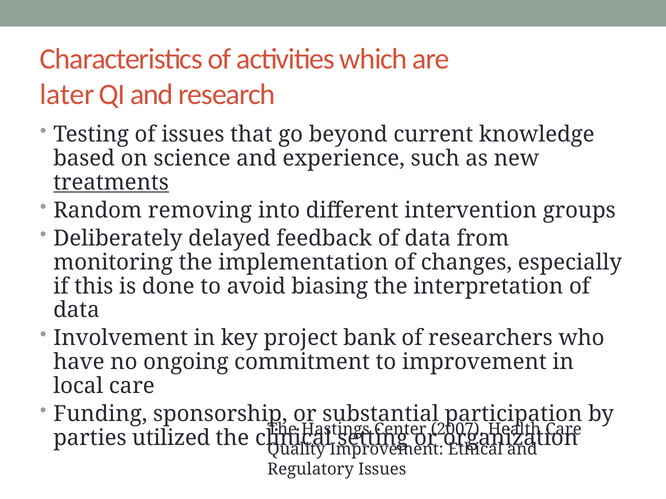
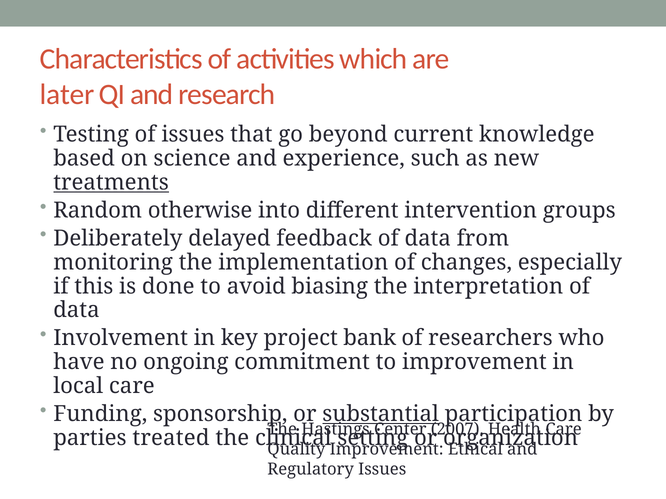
removing: removing -> otherwise
substantial underline: none -> present
utilized: utilized -> treated
